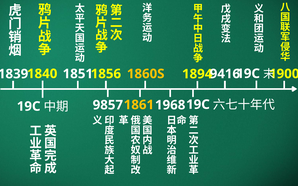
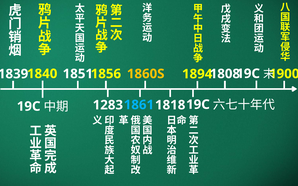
9416: 9416 -> 1808
1861 colour: yellow -> light blue
9857: 9857 -> 1283
1968: 1968 -> 1818
